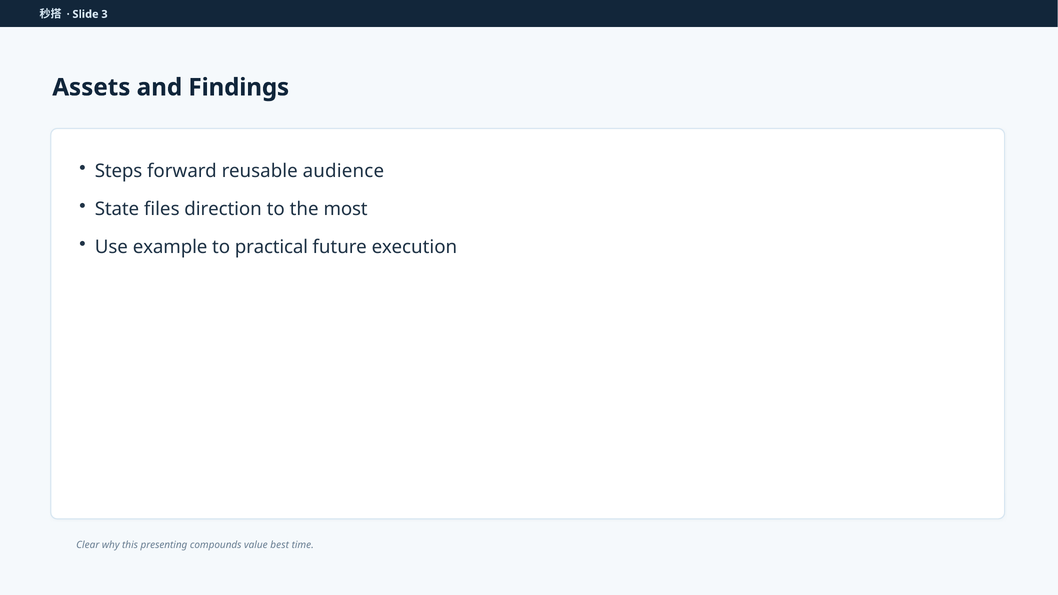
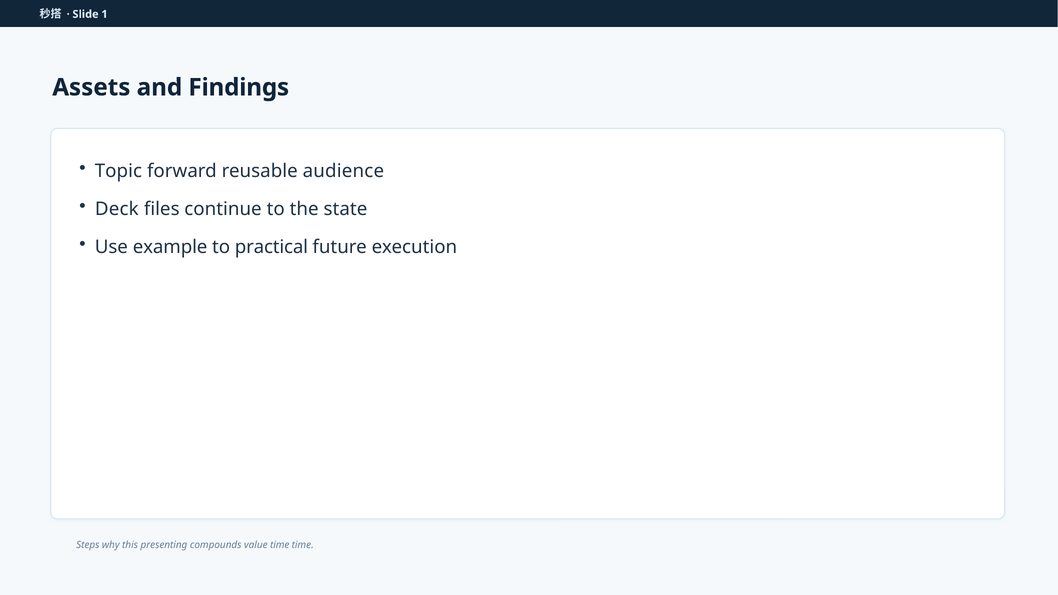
3: 3 -> 1
Steps: Steps -> Topic
State: State -> Deck
direction: direction -> continue
most: most -> state
Clear: Clear -> Steps
value best: best -> time
